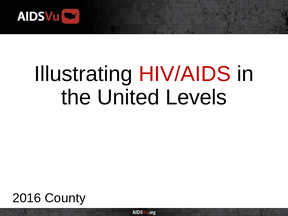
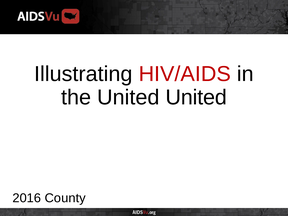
United Levels: Levels -> United
